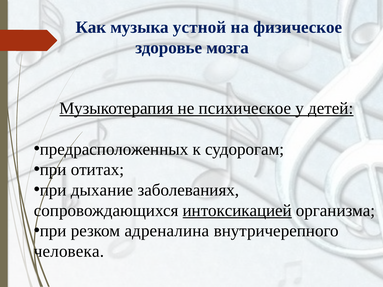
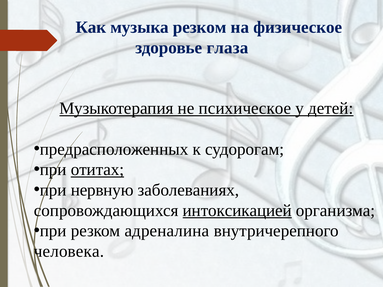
музыка устной: устной -> резком
мозга: мозга -> глаза
отитах underline: none -> present
дыхание: дыхание -> нервную
